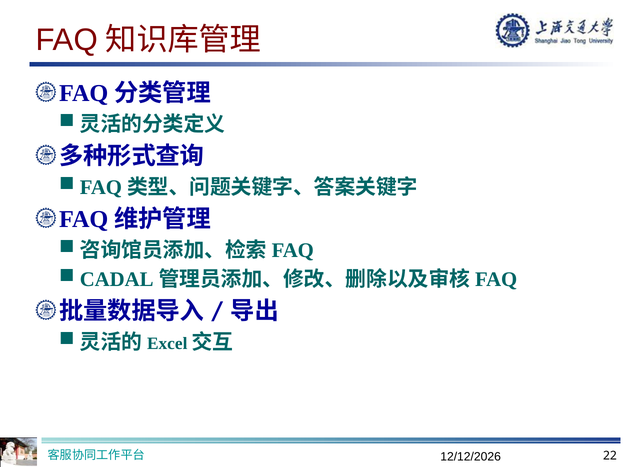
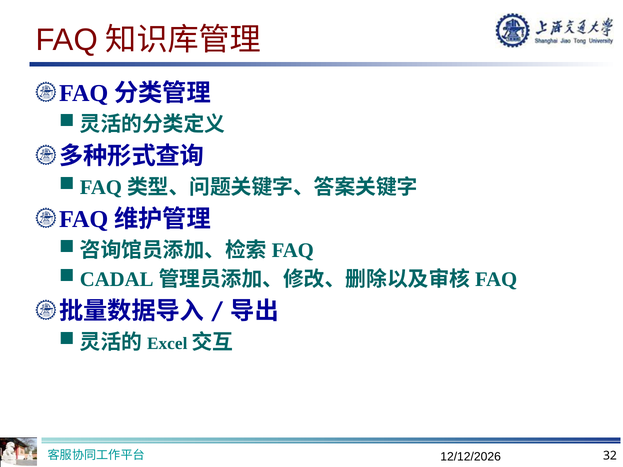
22: 22 -> 32
